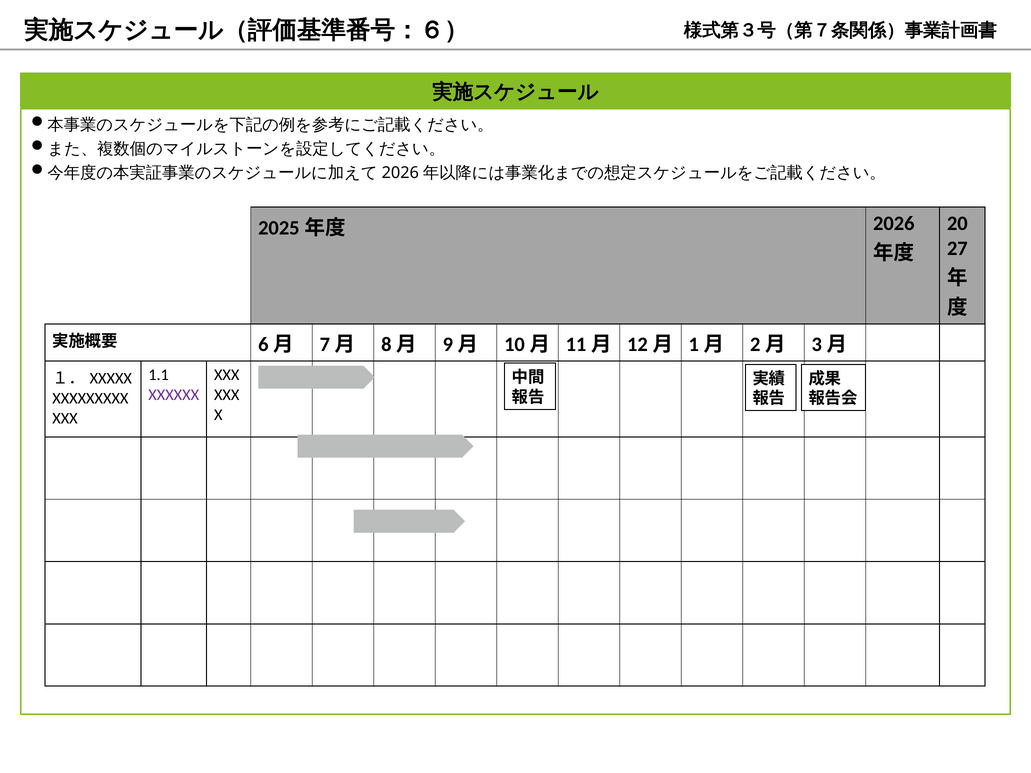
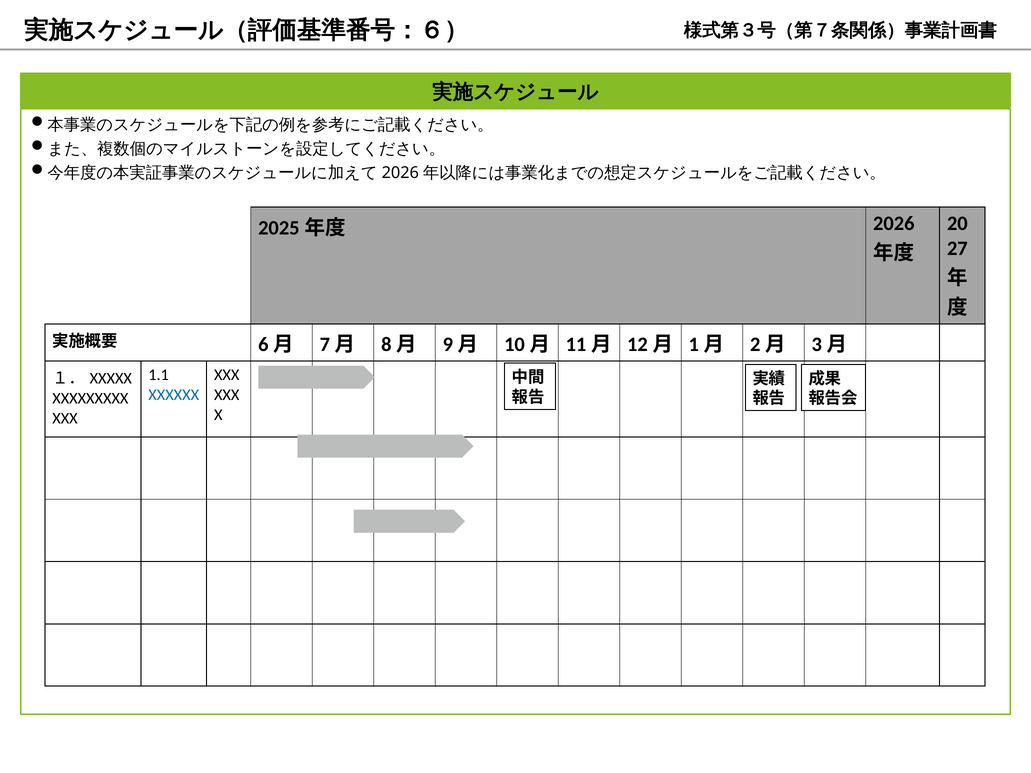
XXXXXX colour: purple -> blue
